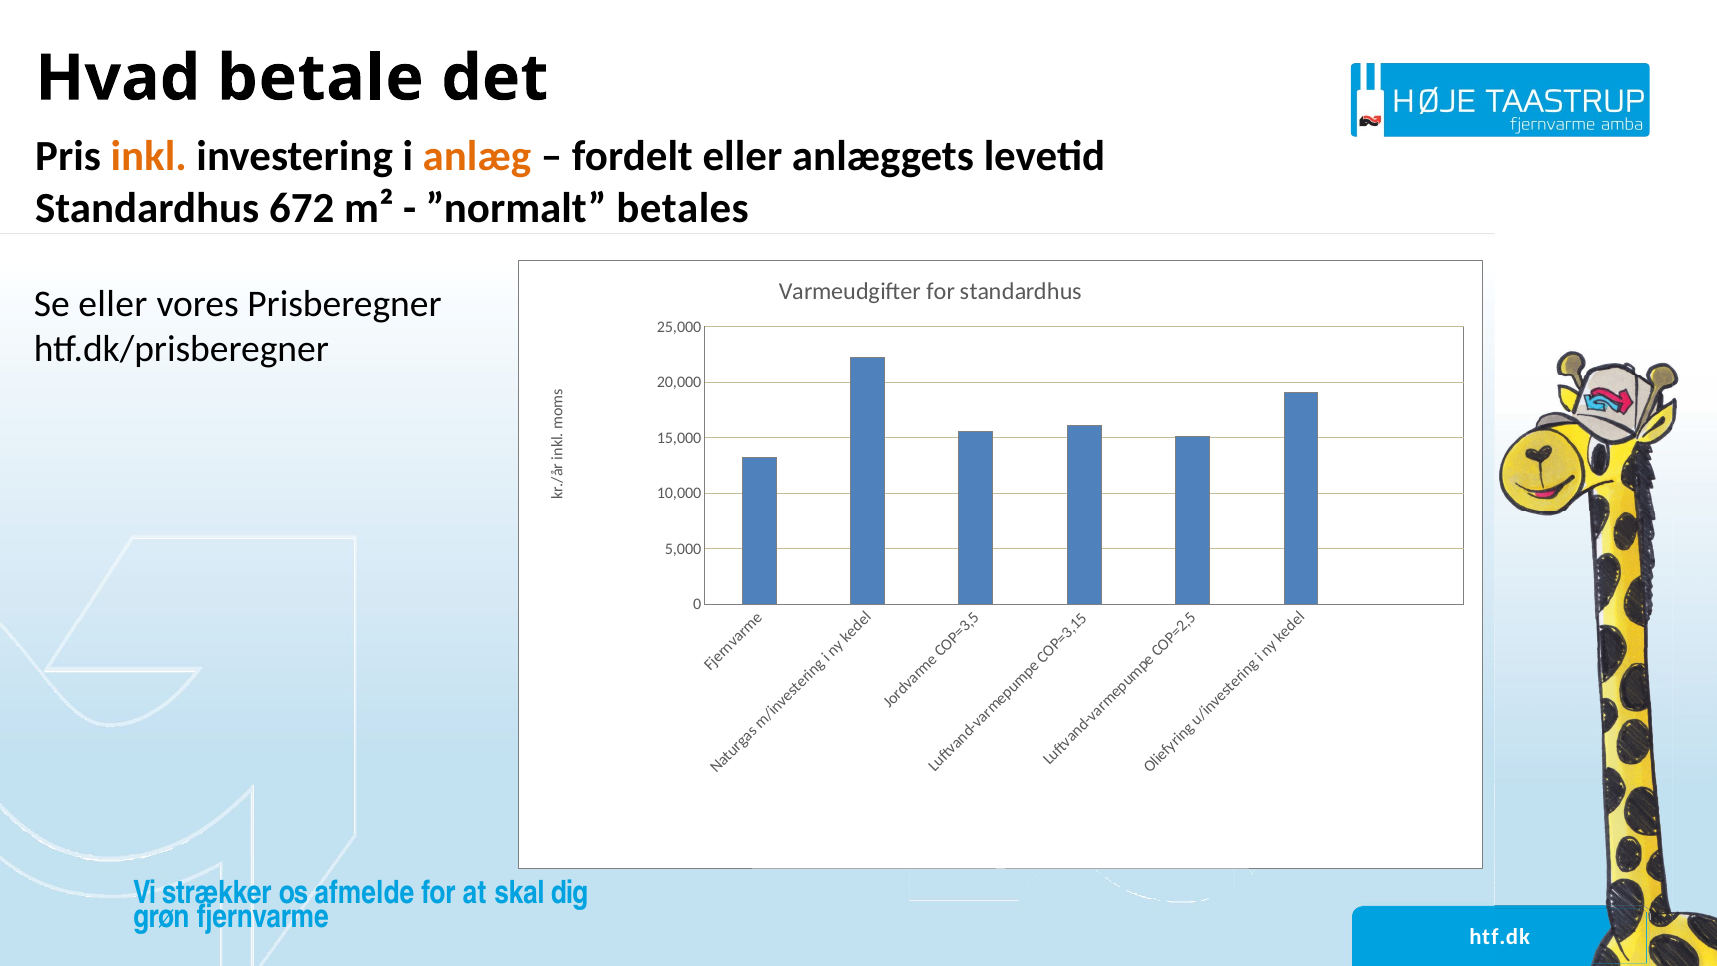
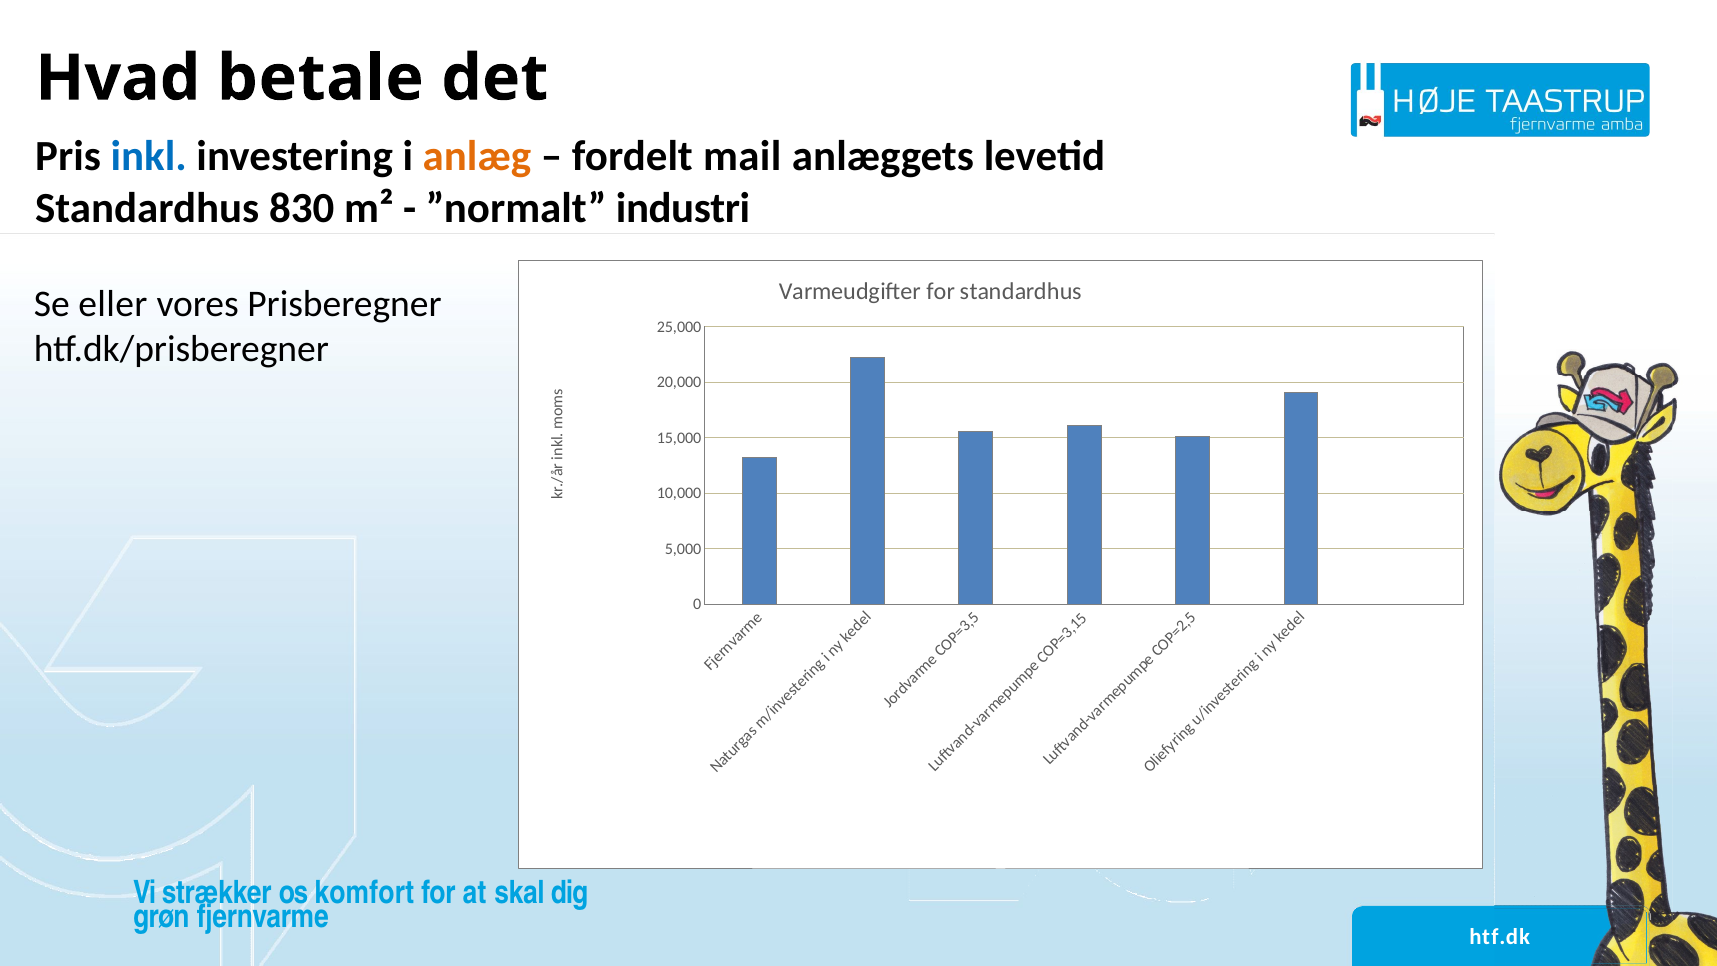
inkl colour: orange -> blue
fordelt eller: eller -> mail
672: 672 -> 830
betales: betales -> industri
afmelde: afmelde -> komfort
